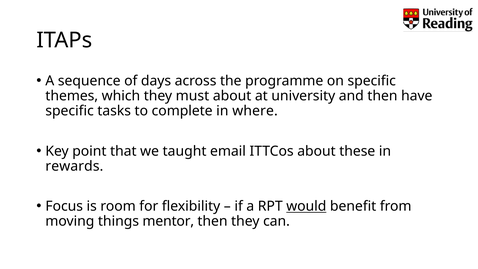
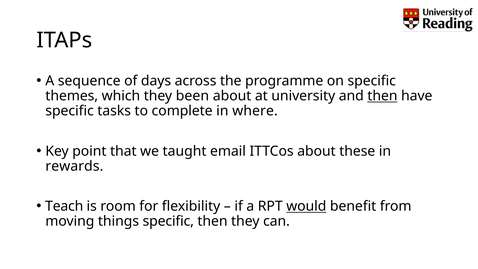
must: must -> been
then at (382, 96) underline: none -> present
Focus: Focus -> Teach
things mentor: mentor -> specific
